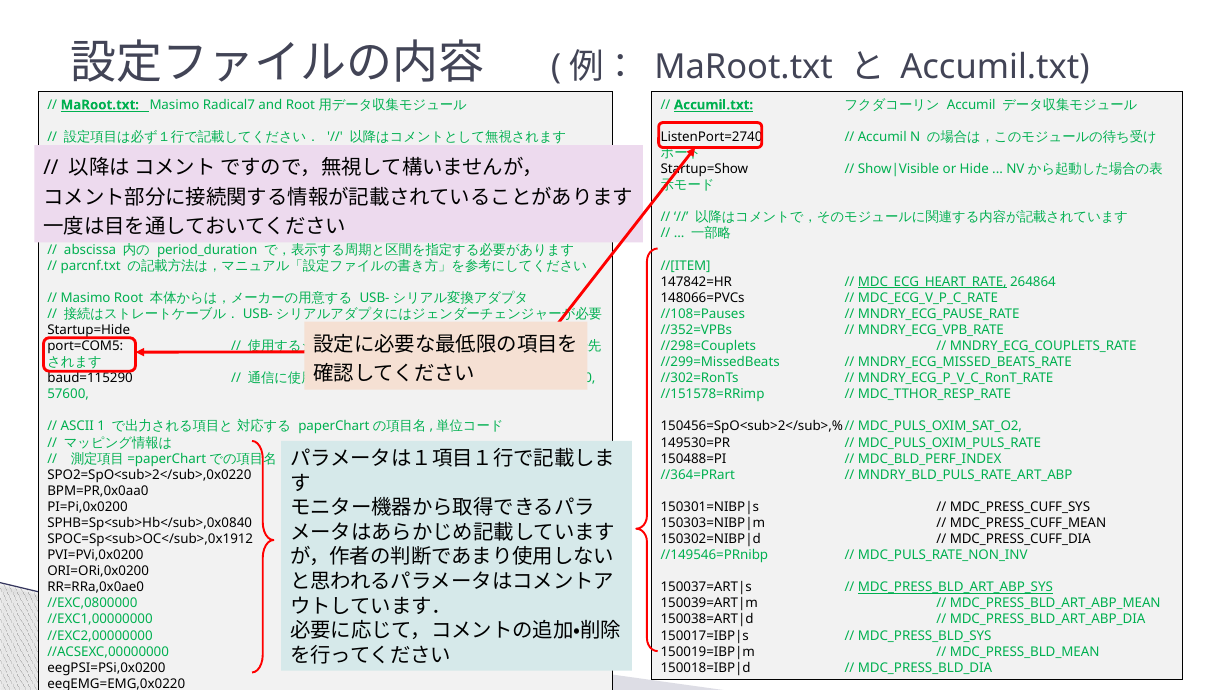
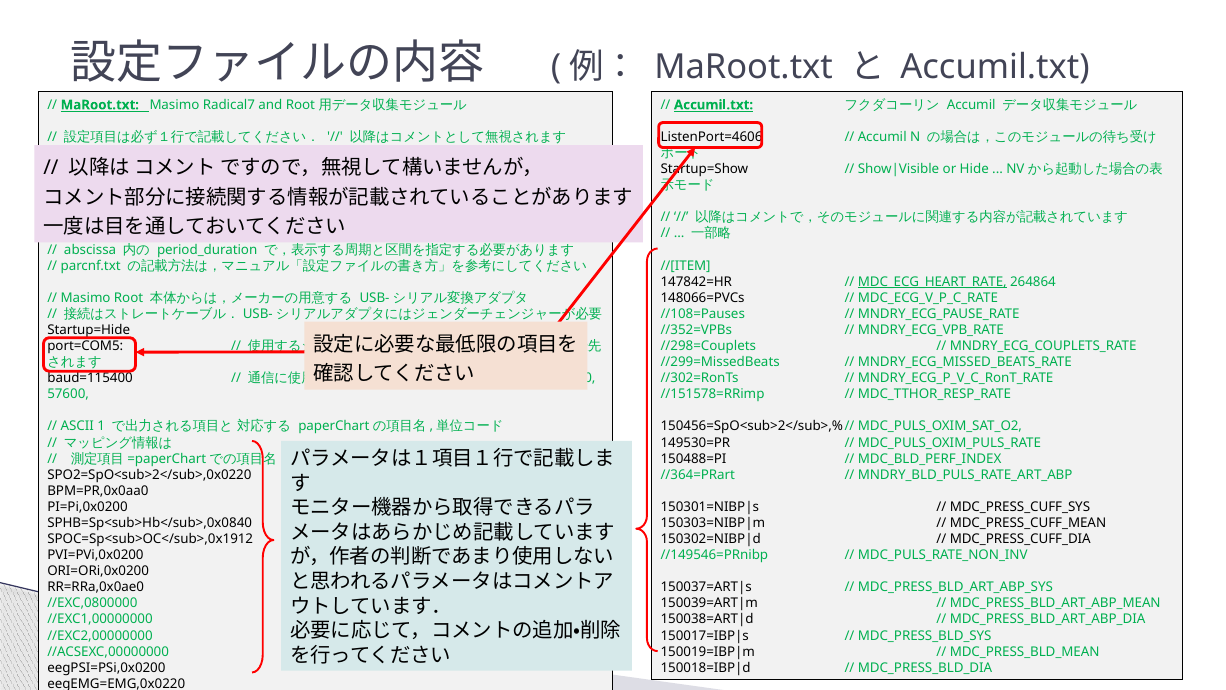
ListenPort=2740: ListenPort=2740 -> ListenPort=4606
baud=115290: baud=115290 -> baud=115400
MDC_PRESS_BLD_ART_ABP_SYS underline: present -> none
